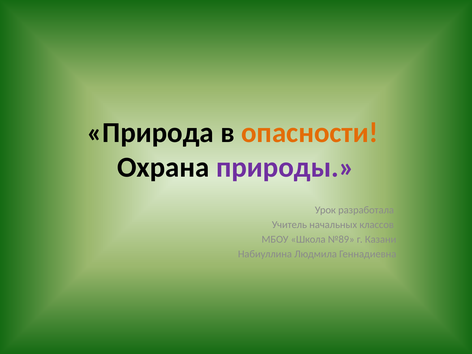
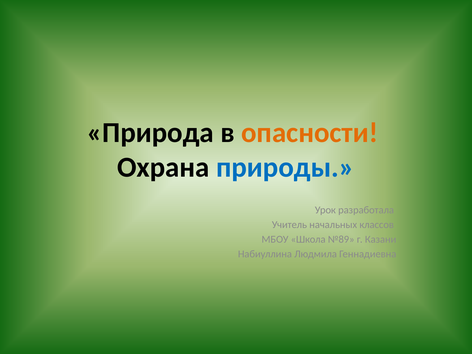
природы colour: purple -> blue
